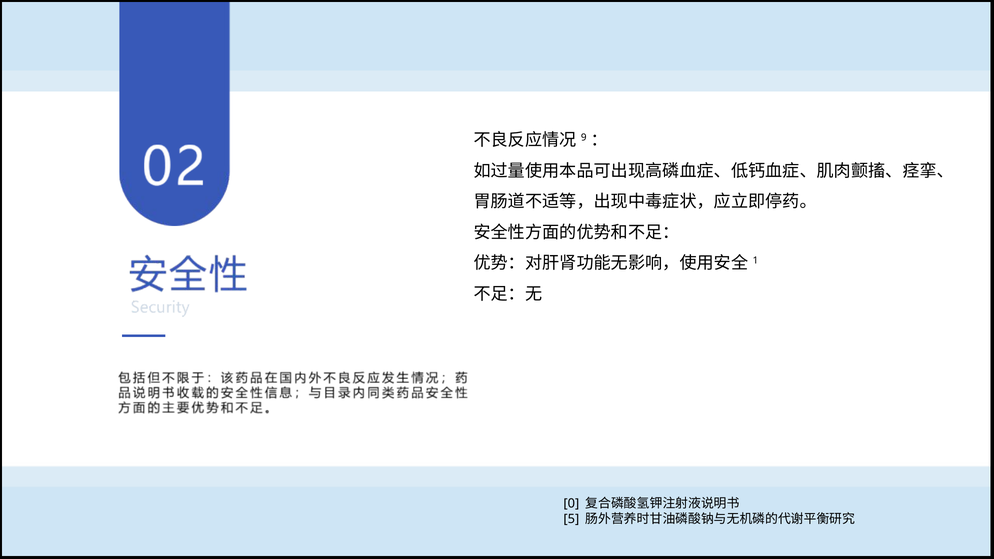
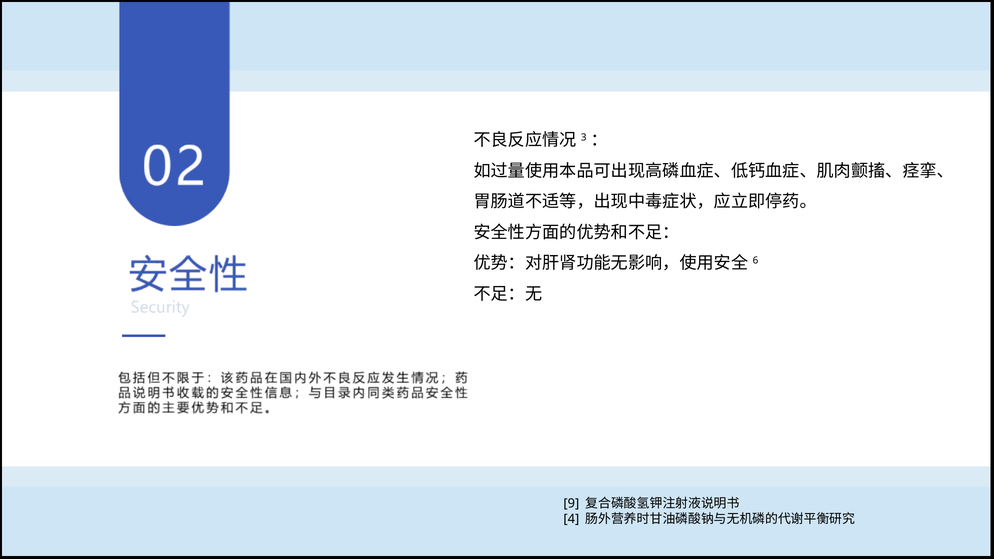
9: 9 -> 3
1: 1 -> 6
0: 0 -> 9
5: 5 -> 4
